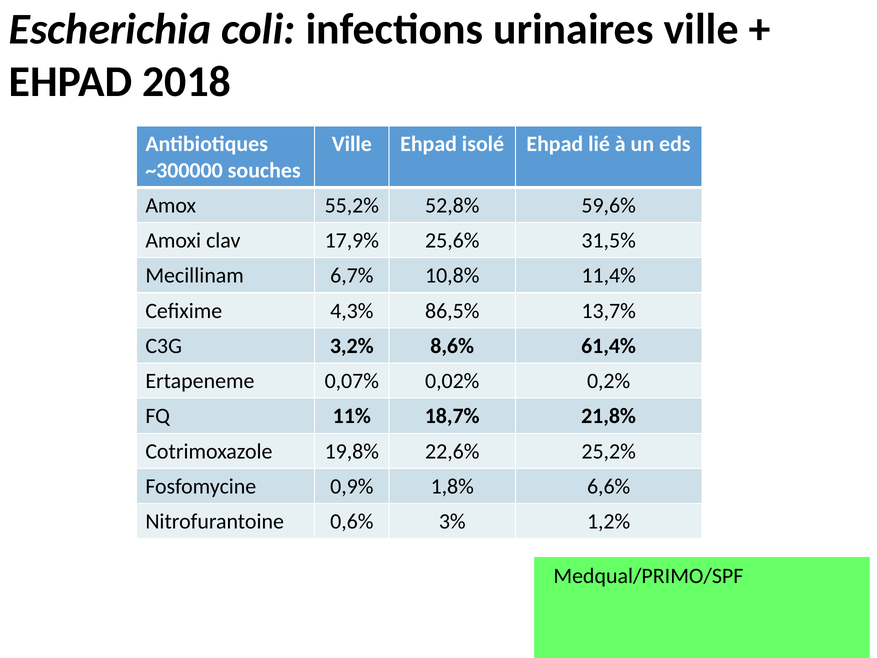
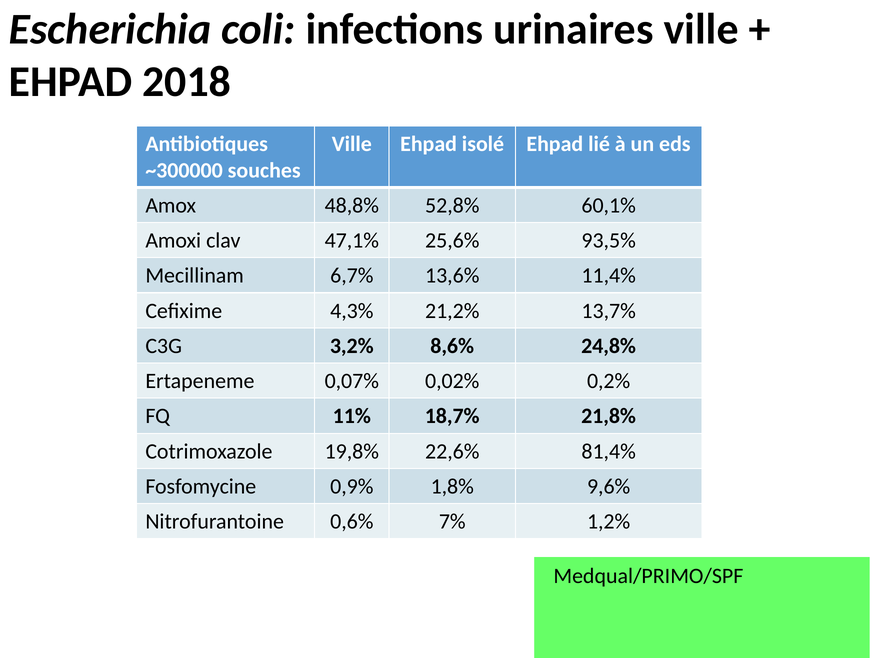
55,2%: 55,2% -> 48,8%
59,6%: 59,6% -> 60,1%
17,9%: 17,9% -> 47,1%
31,5%: 31,5% -> 93,5%
10,8%: 10,8% -> 13,6%
86,5%: 86,5% -> 21,2%
61,4%: 61,4% -> 24,8%
25,2%: 25,2% -> 81,4%
6,6%: 6,6% -> 9,6%
3%: 3% -> 7%
